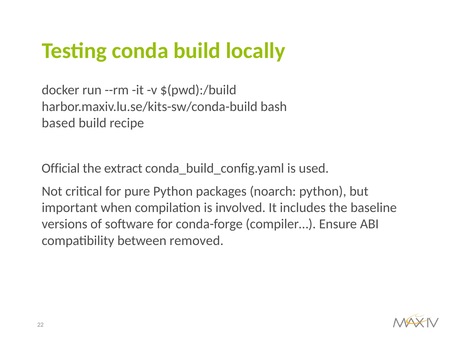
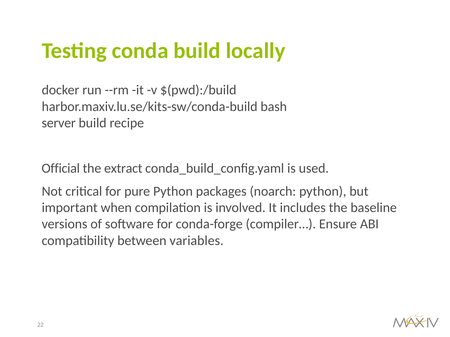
based: based -> server
removed: removed -> variables
